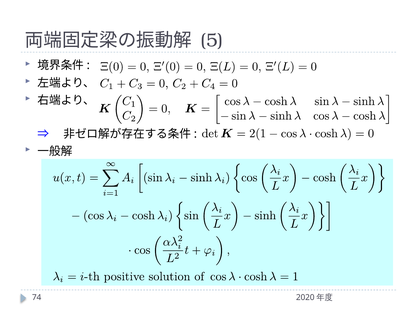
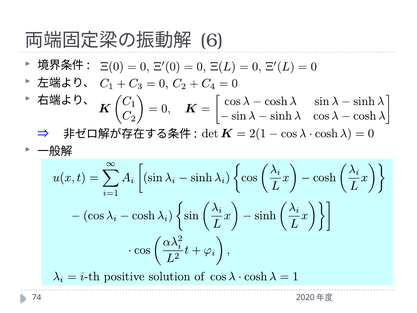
5: 5 -> 6
